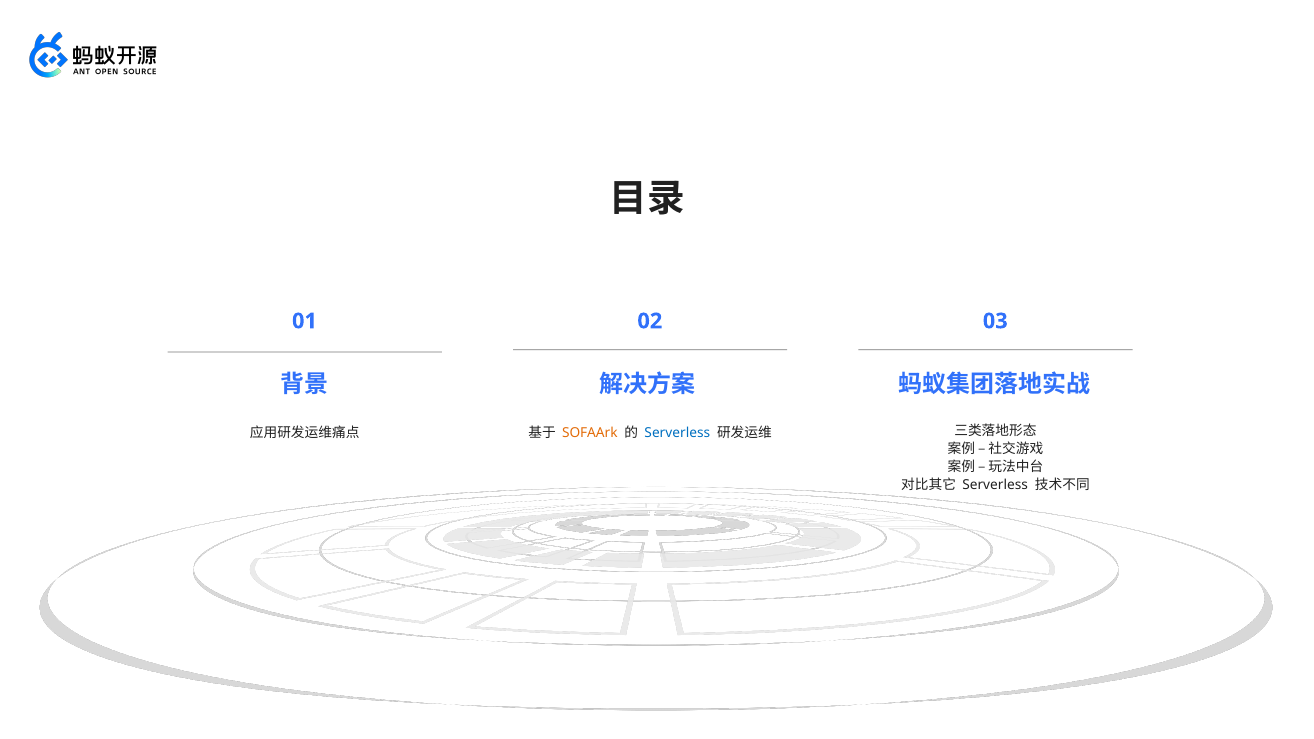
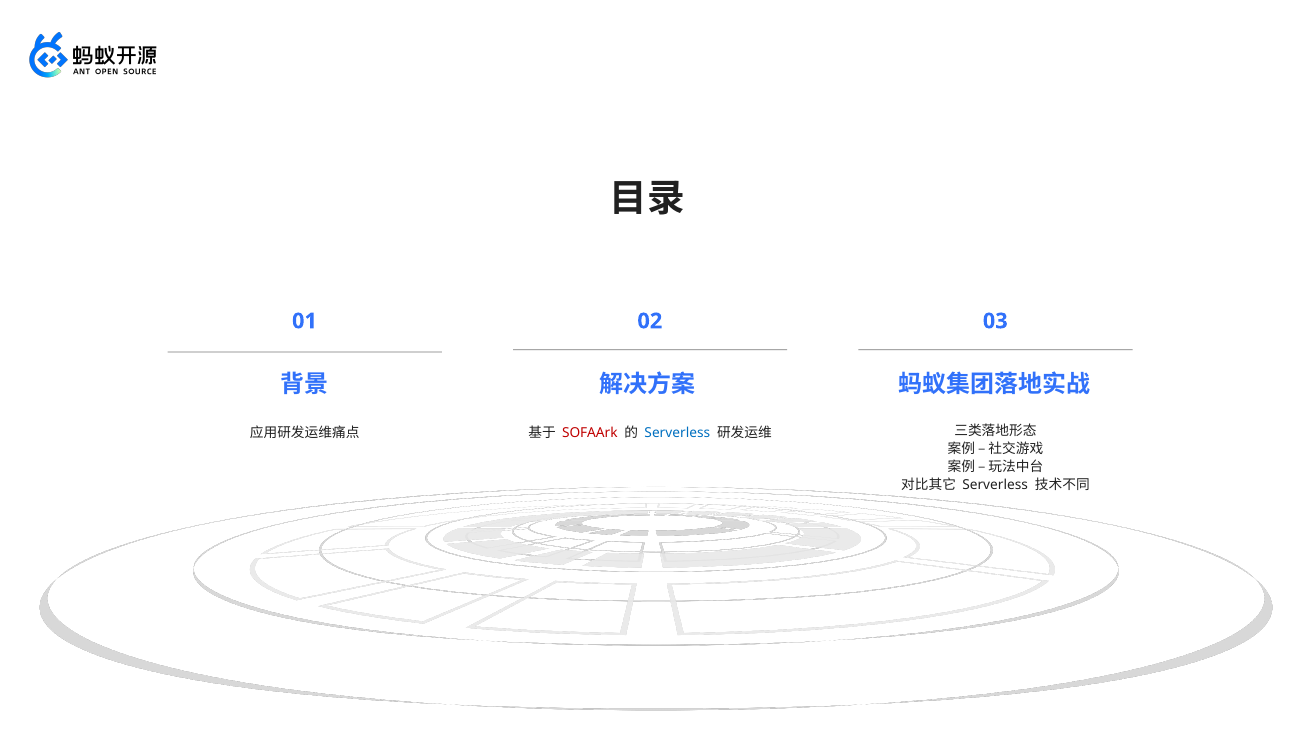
SOFAArk colour: orange -> red
